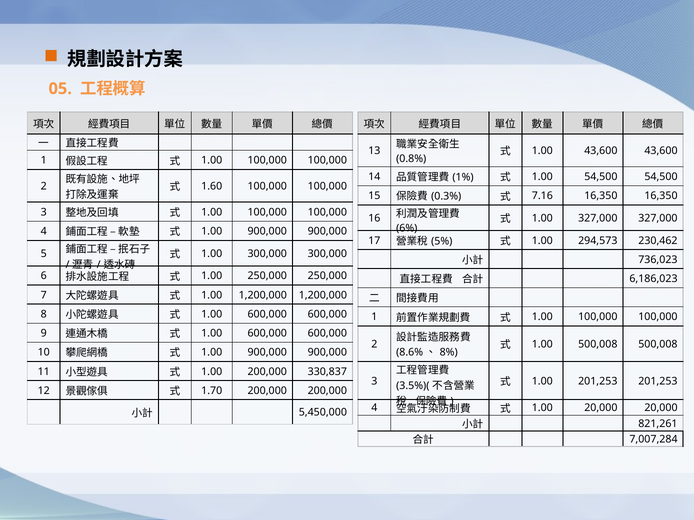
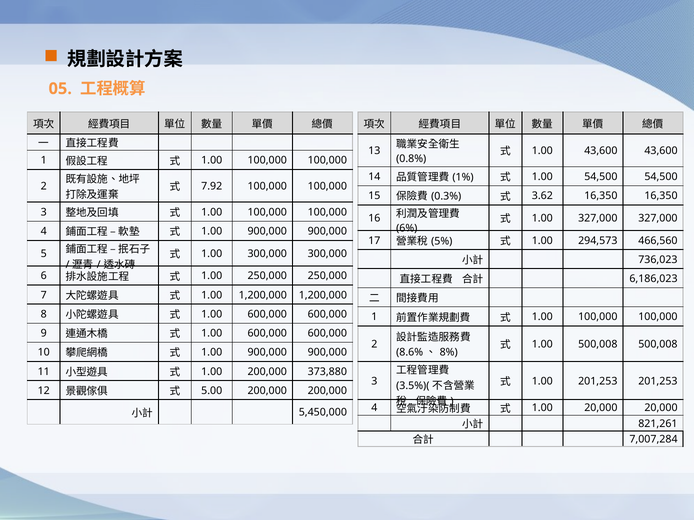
1.60: 1.60 -> 7.92
7.16: 7.16 -> 3.62
230,462: 230,462 -> 466,560
330,837: 330,837 -> 373,880
1.70: 1.70 -> 5.00
